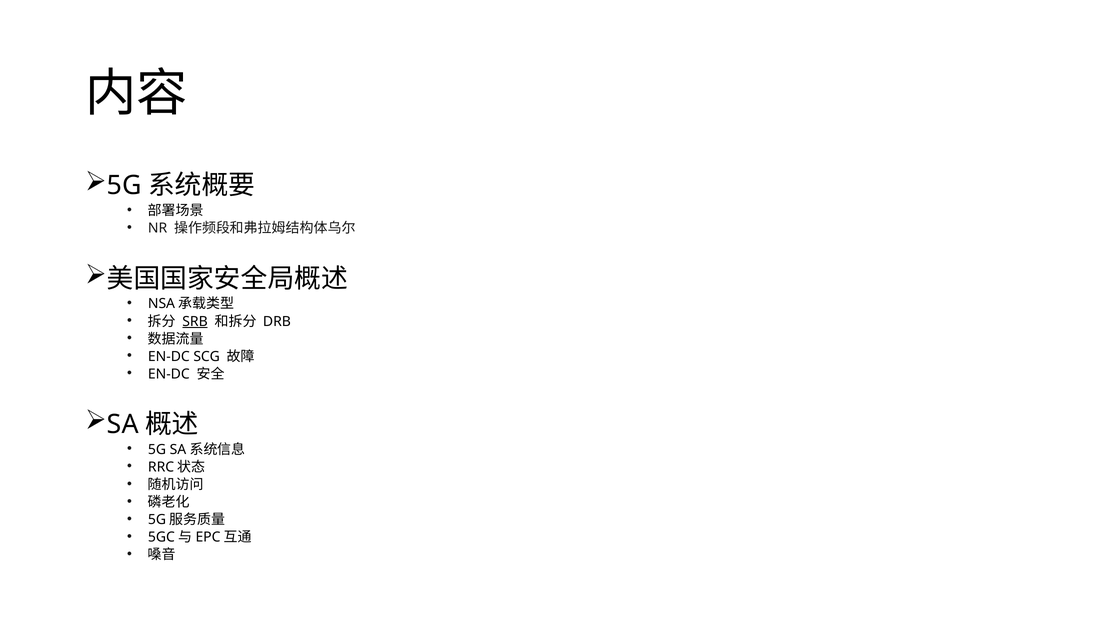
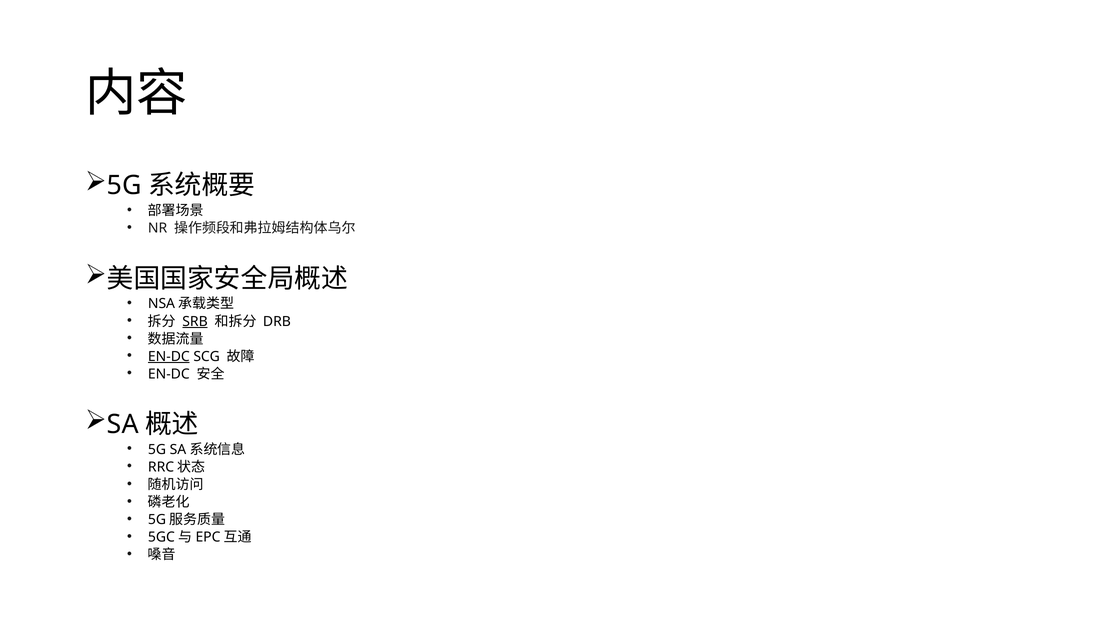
EN-DC at (169, 357) underline: none -> present
